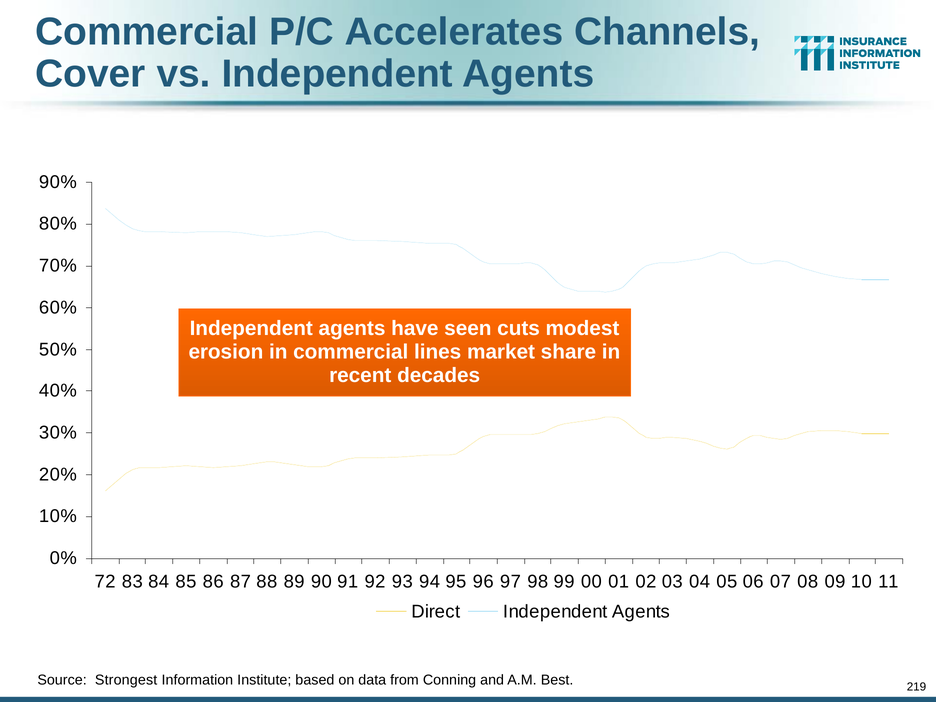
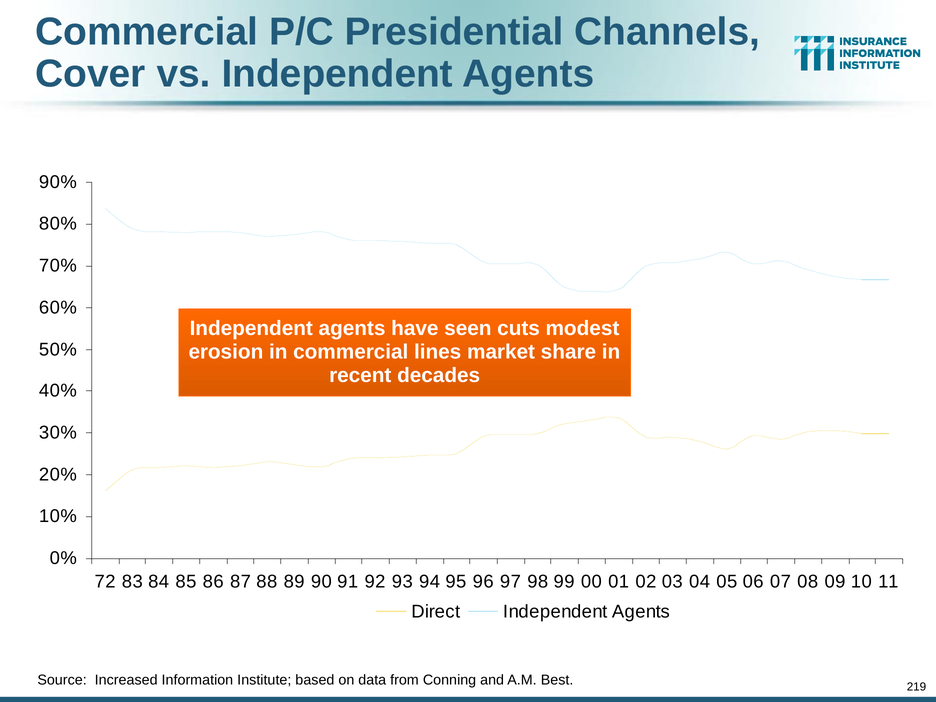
Accelerates: Accelerates -> Presidential
Strongest: Strongest -> Increased
